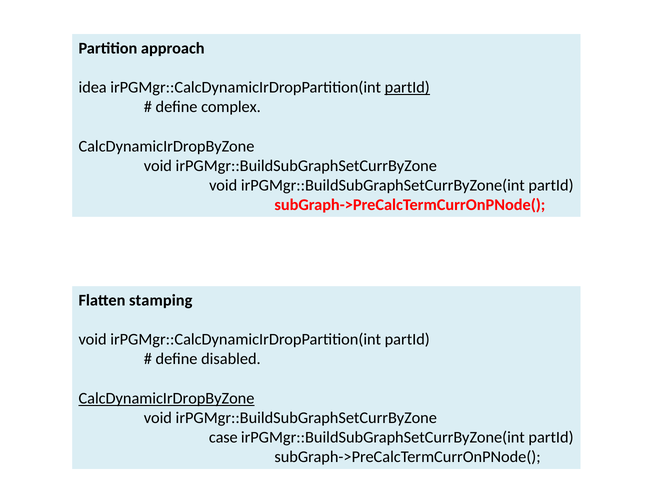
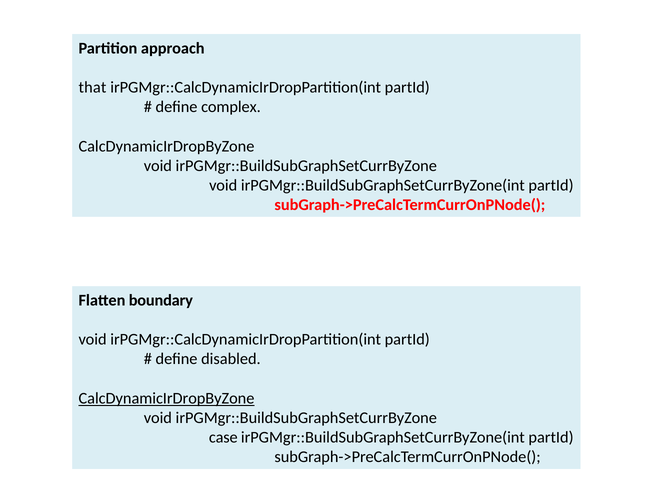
idea: idea -> that
partId at (407, 87) underline: present -> none
stamping: stamping -> boundary
